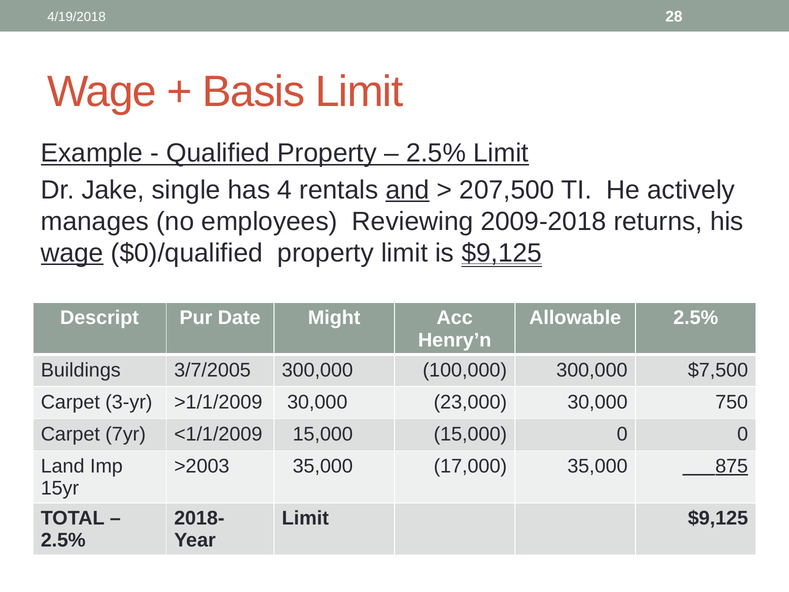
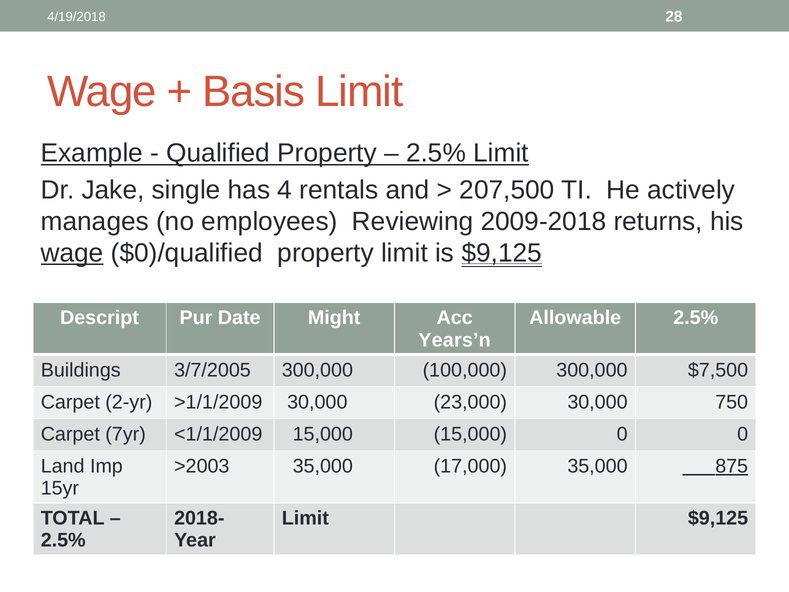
and underline: present -> none
Henry’n: Henry’n -> Years’n
3-yr: 3-yr -> 2-yr
